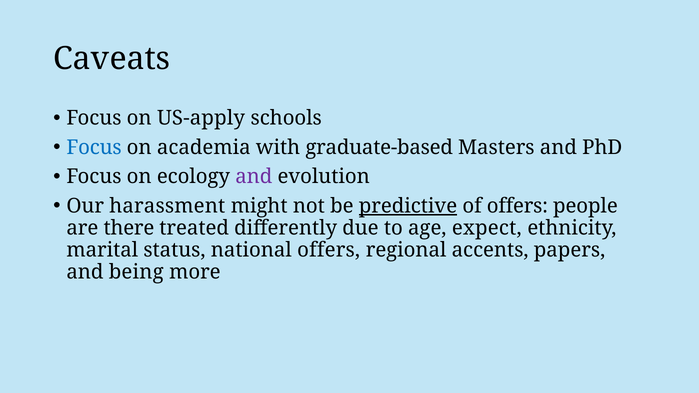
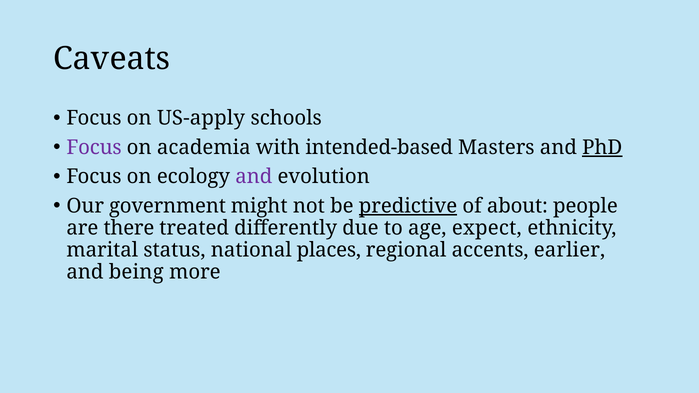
Focus at (94, 147) colour: blue -> purple
graduate-based: graduate-based -> intended-based
PhD underline: none -> present
harassment: harassment -> government
of offers: offers -> about
national offers: offers -> places
papers: papers -> earlier
